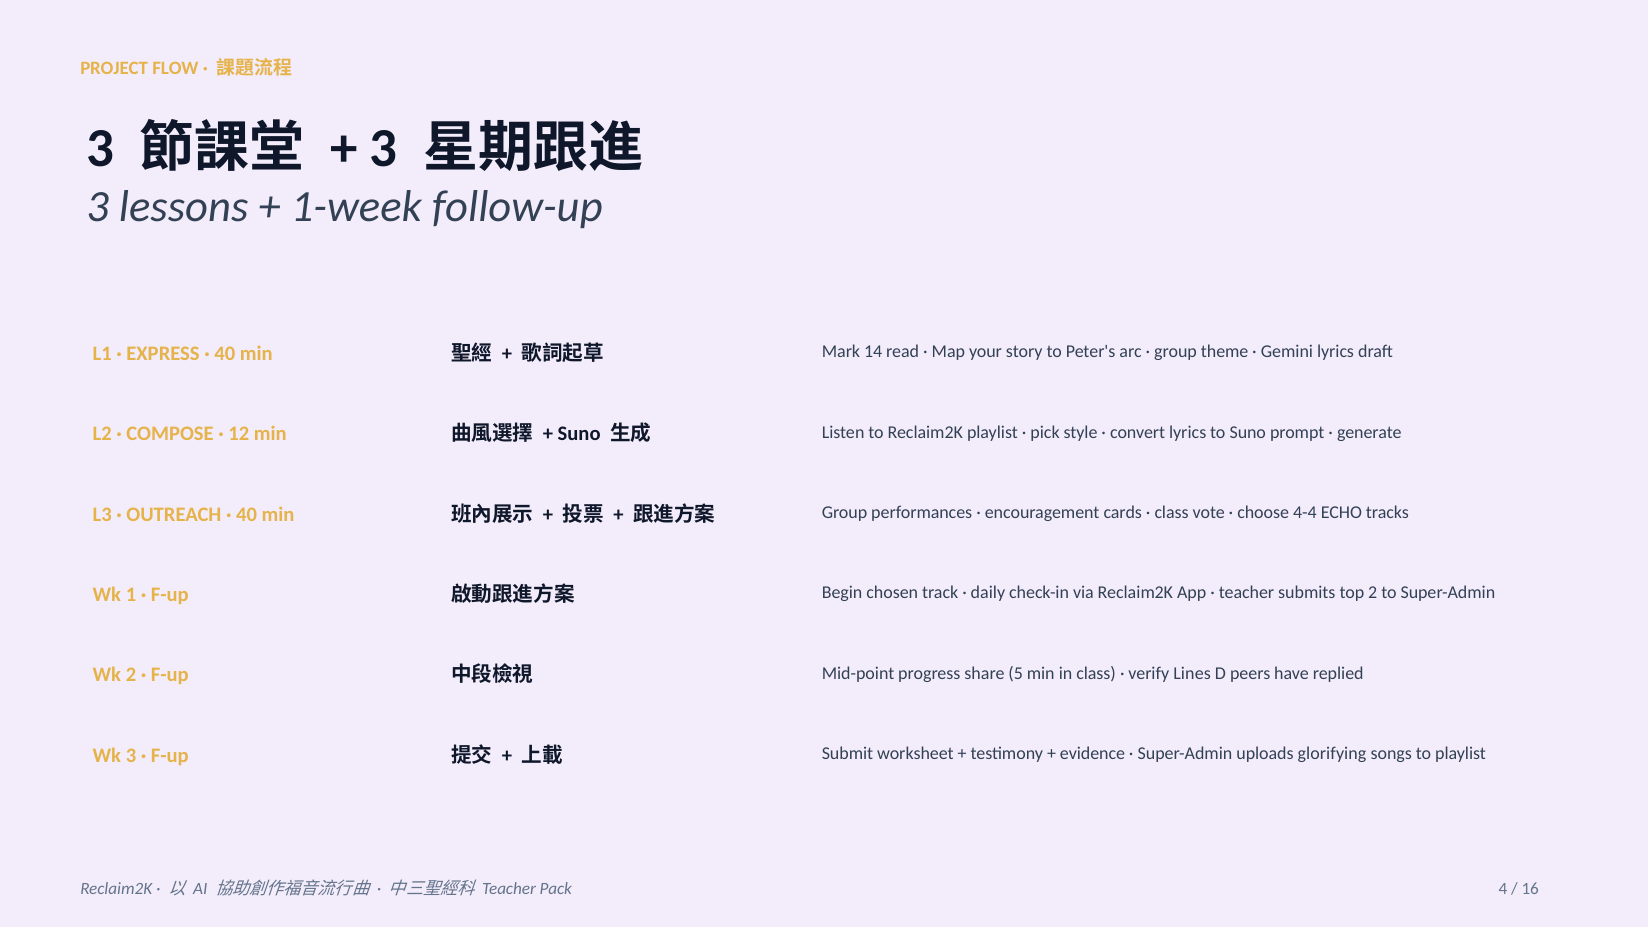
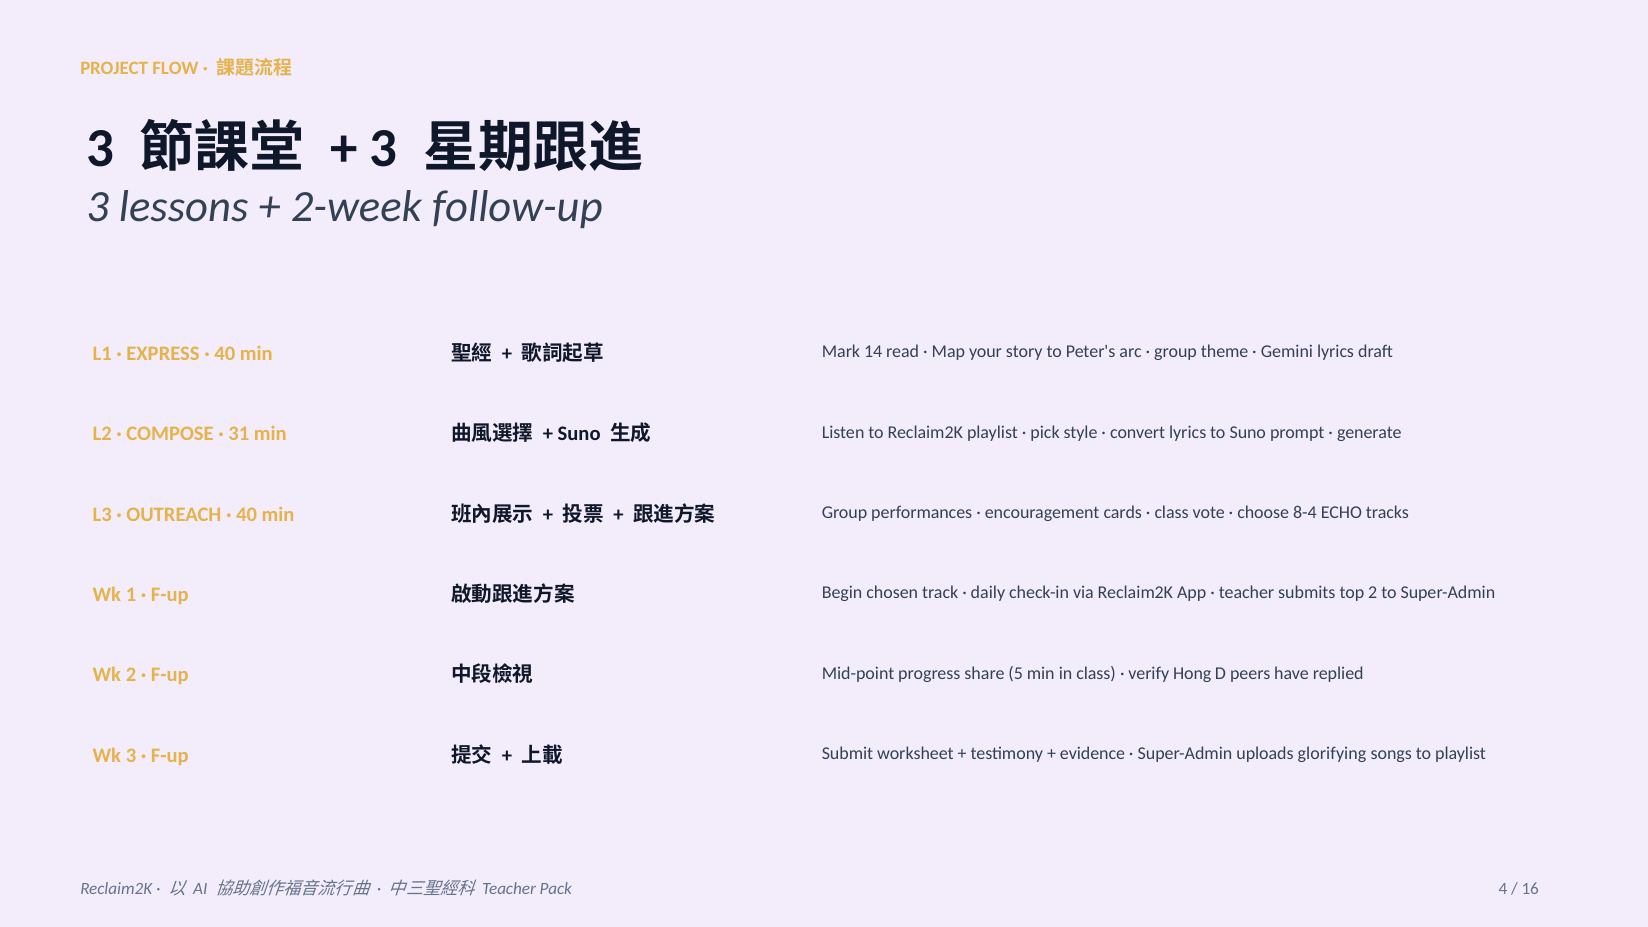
1-week: 1-week -> 2-week
12: 12 -> 31
4-4: 4-4 -> 8-4
Lines: Lines -> Hong
